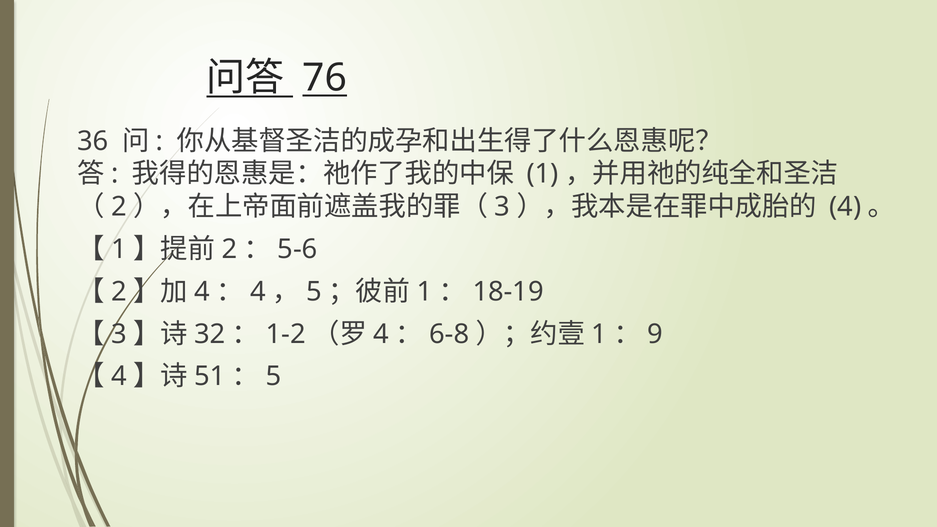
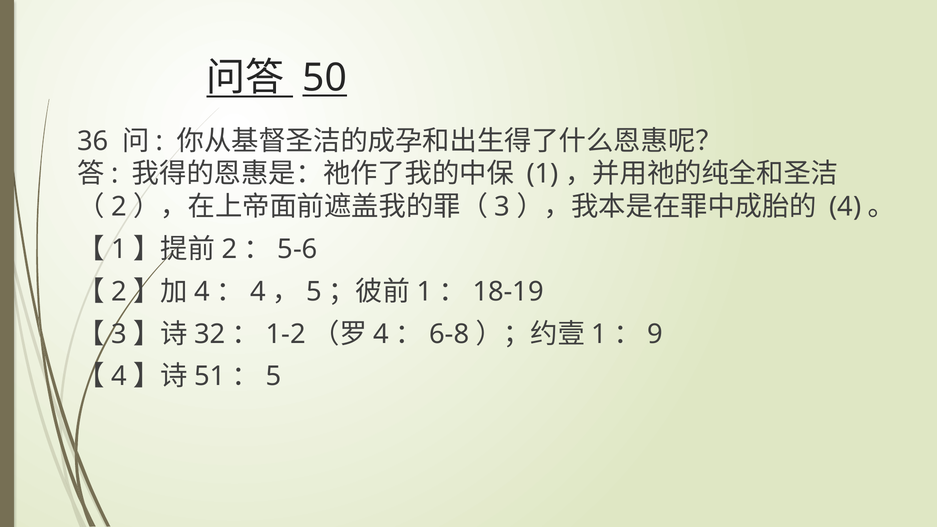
76: 76 -> 50
